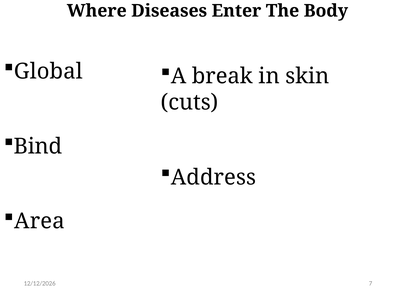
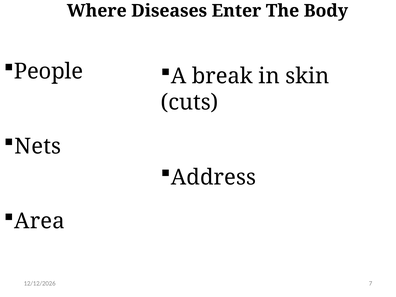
Global: Global -> People
Bind: Bind -> Nets
